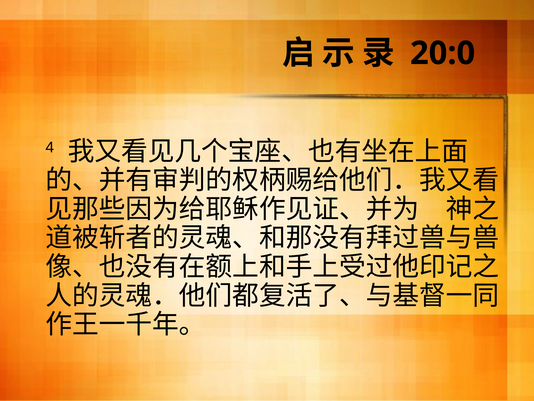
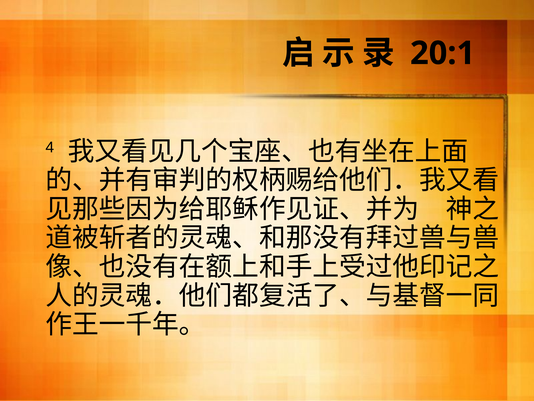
20:0: 20:0 -> 20:1
